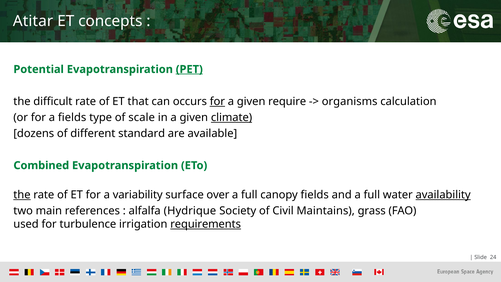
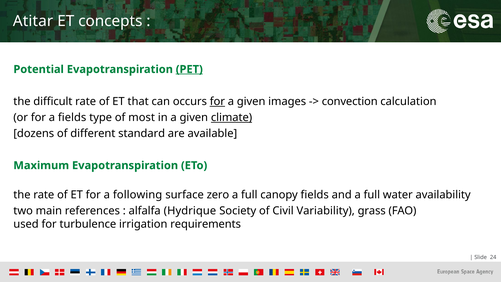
require: require -> images
organisms: organisms -> convection
scale: scale -> most
Combined: Combined -> Maximum
the at (22, 195) underline: present -> none
variability: variability -> following
over: over -> zero
availability underline: present -> none
Maintains: Maintains -> Variability
requirements underline: present -> none
